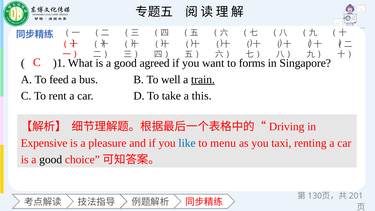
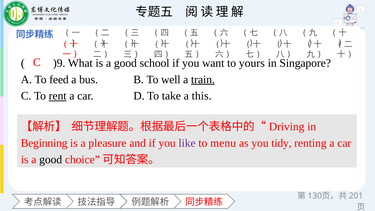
)1: )1 -> )9
agreed: agreed -> school
forms: forms -> yours
rent underline: none -> present
Expensive: Expensive -> Beginning
like colour: blue -> purple
taxi: taxi -> tidy
